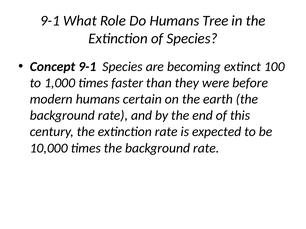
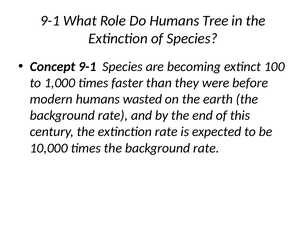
certain: certain -> wasted
